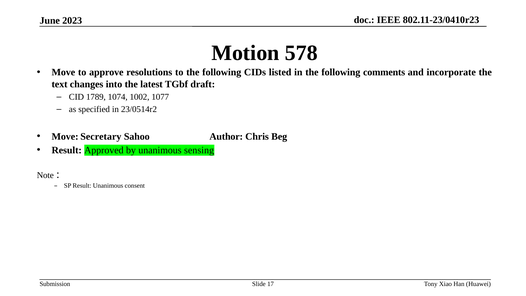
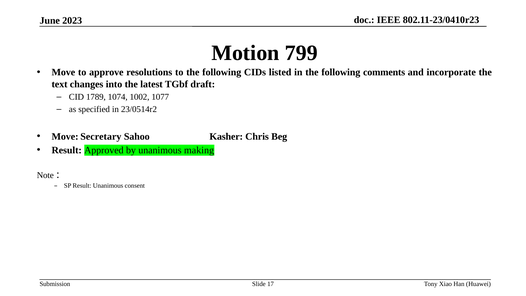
578: 578 -> 799
Author: Author -> Kasher
sensing: sensing -> making
